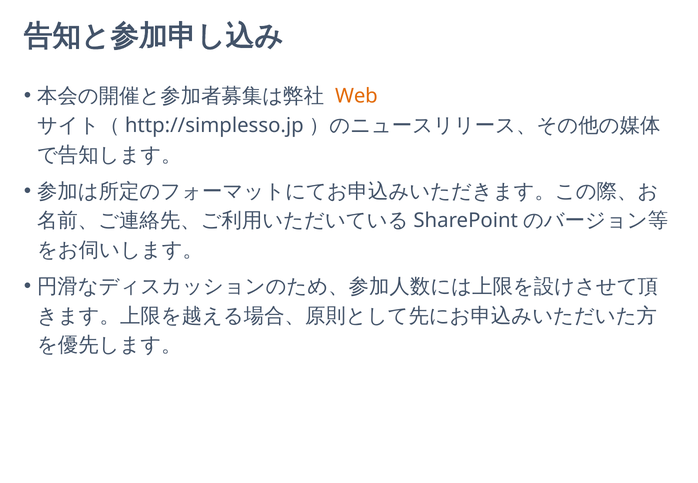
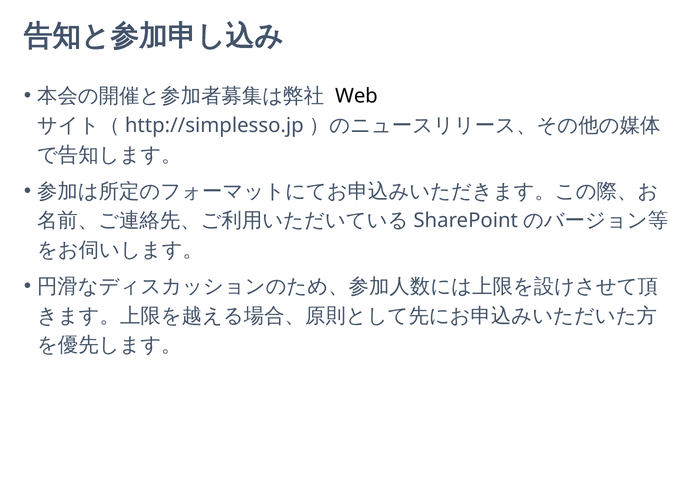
Web colour: orange -> black
